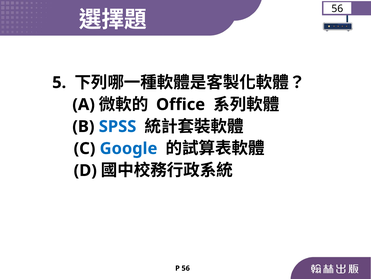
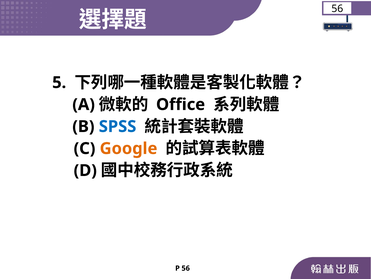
Google colour: blue -> orange
